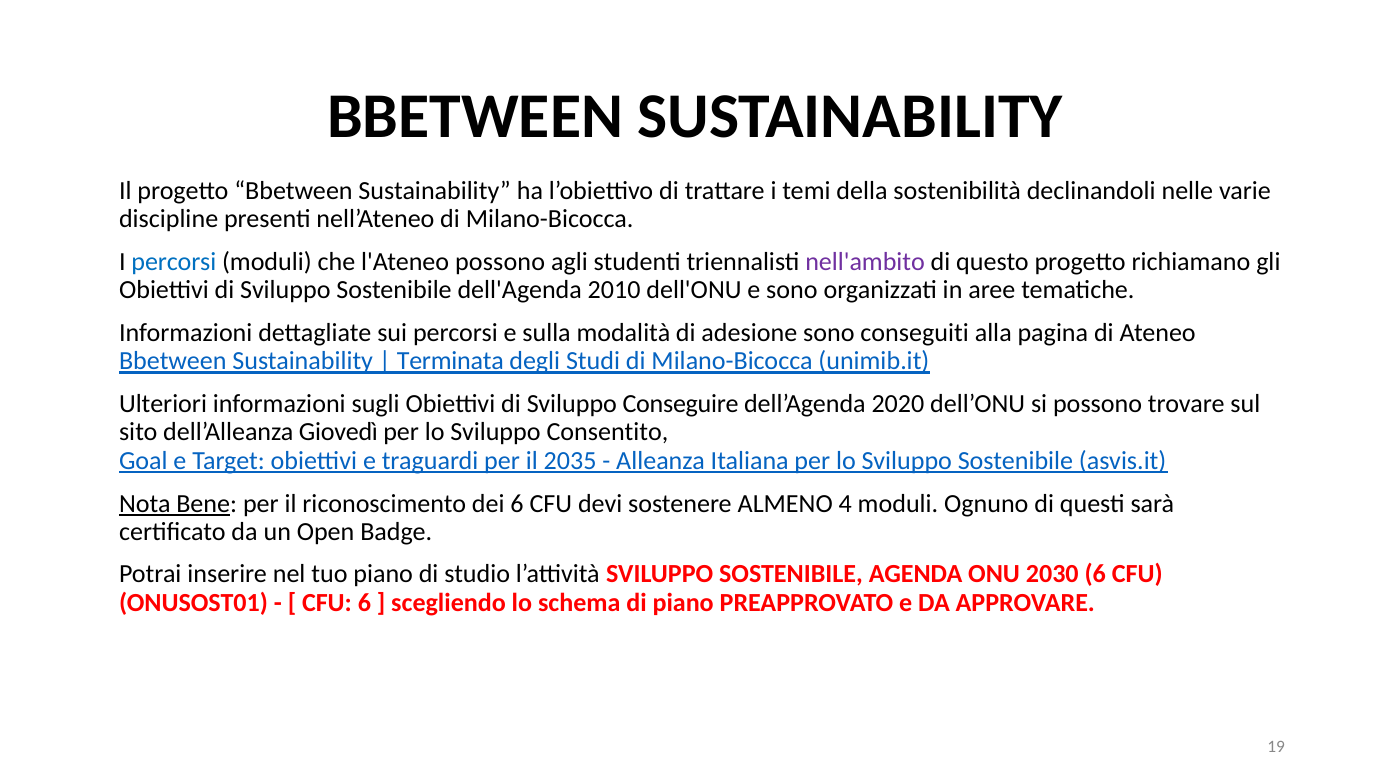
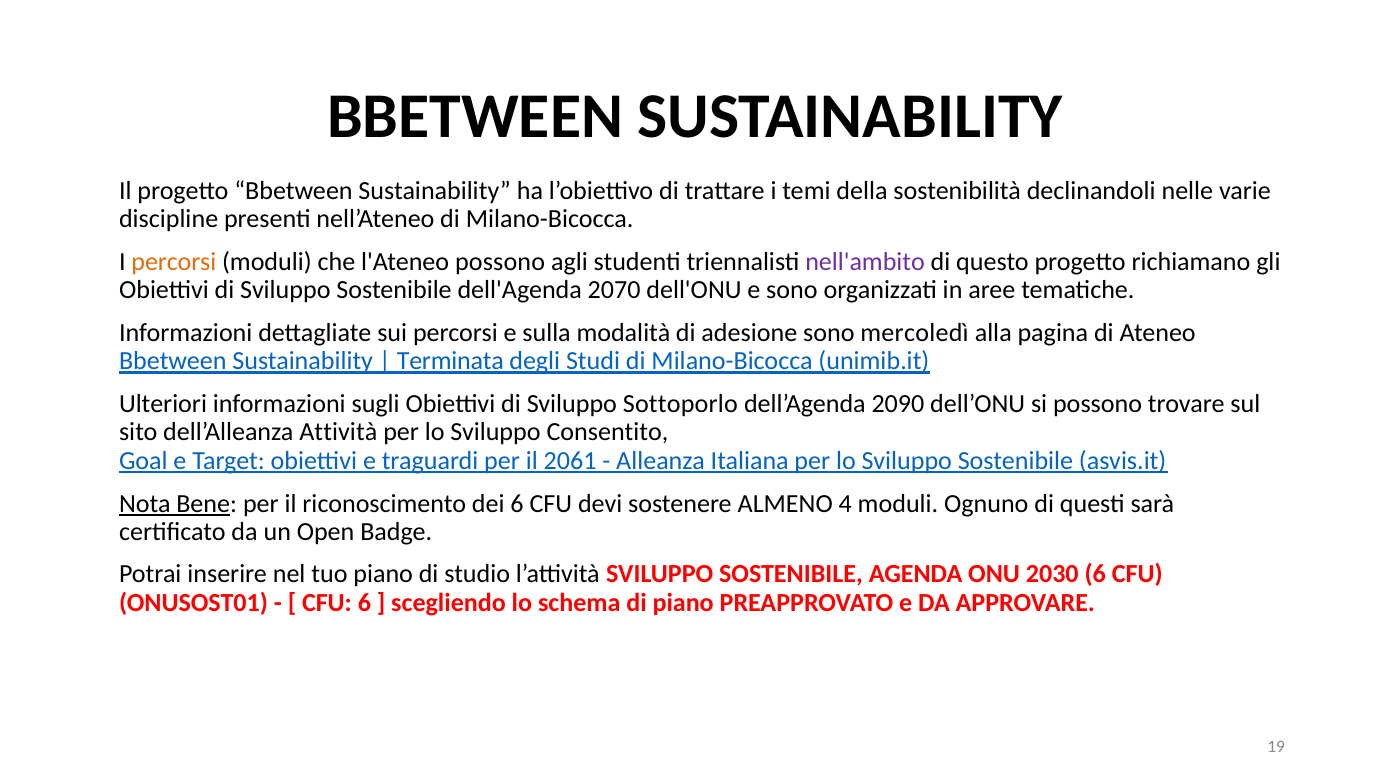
percorsi at (174, 262) colour: blue -> orange
2010: 2010 -> 2070
conseguiti: conseguiti -> mercoledì
Conseguire: Conseguire -> Sottoporlo
2020: 2020 -> 2090
Giovedì: Giovedì -> Attività
2035: 2035 -> 2061
